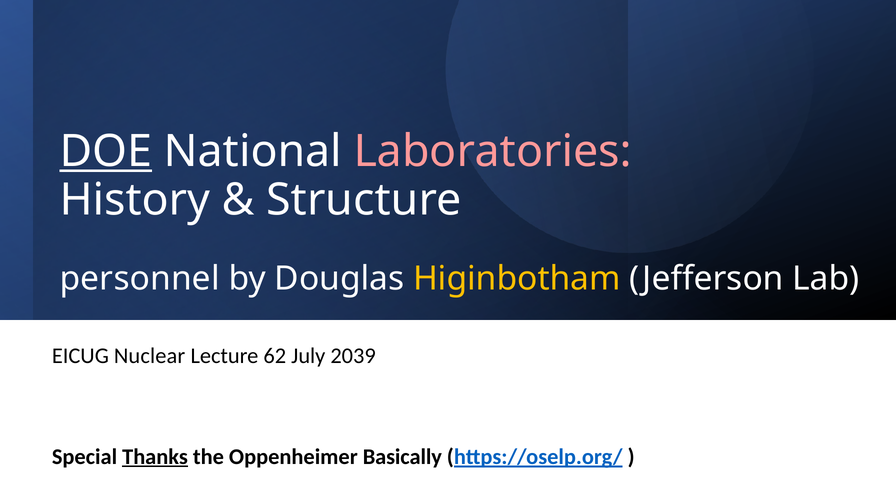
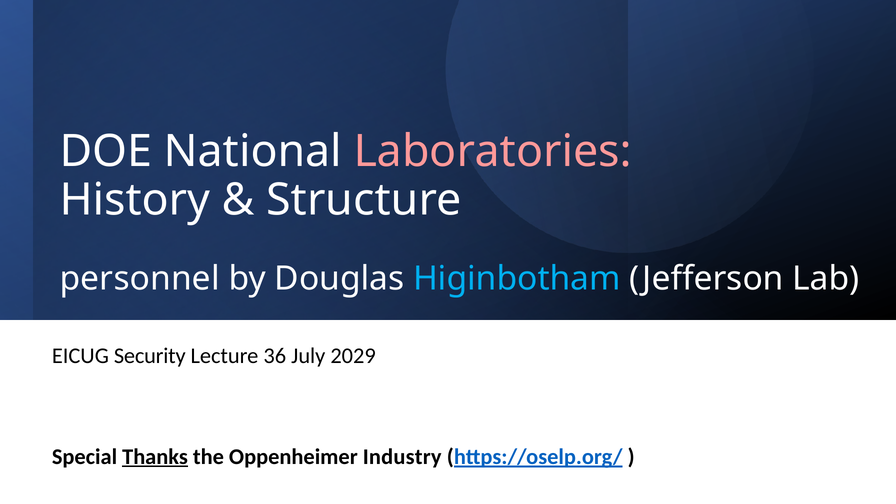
DOE underline: present -> none
Higinbotham colour: yellow -> light blue
Nuclear: Nuclear -> Security
62: 62 -> 36
2039: 2039 -> 2029
Basically: Basically -> Industry
